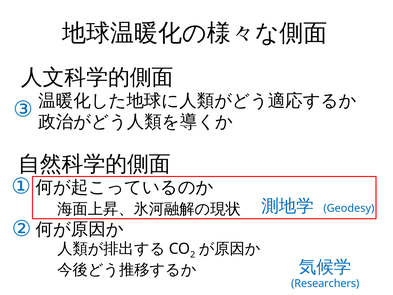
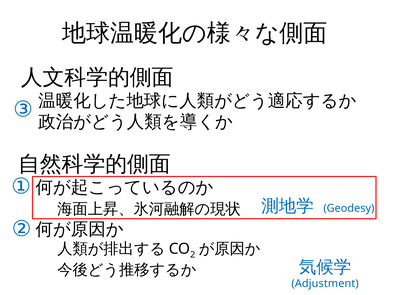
Researchers: Researchers -> Adjustment
